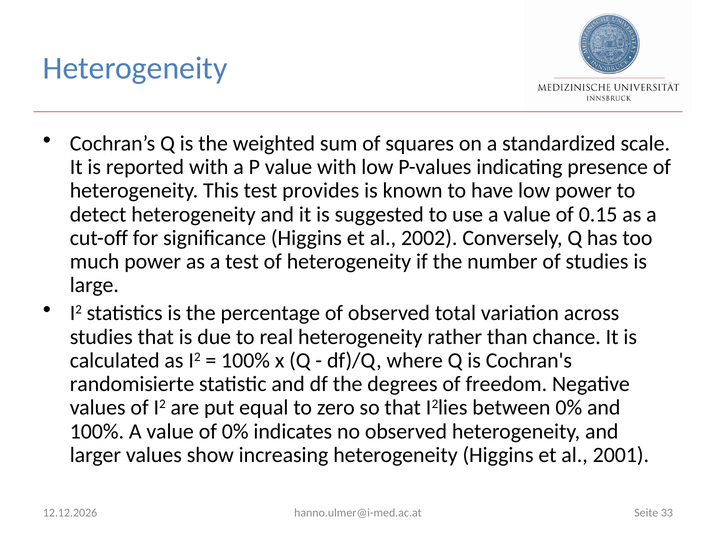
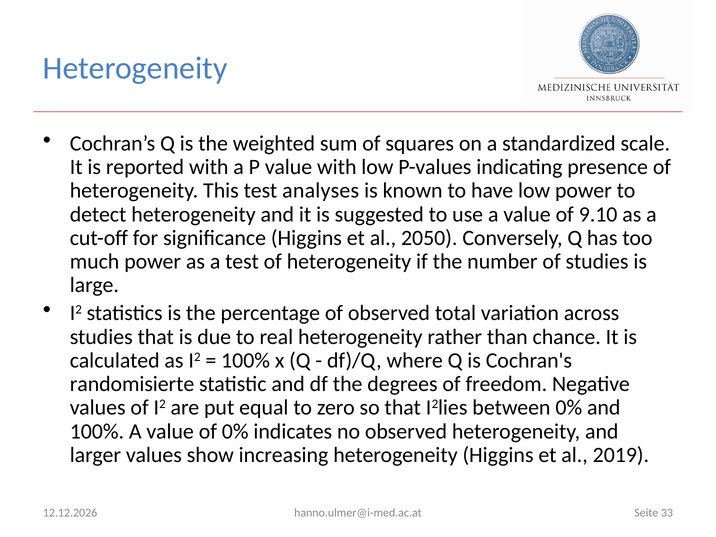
provides: provides -> analyses
0.15: 0.15 -> 9.10
2002: 2002 -> 2050
2001: 2001 -> 2019
